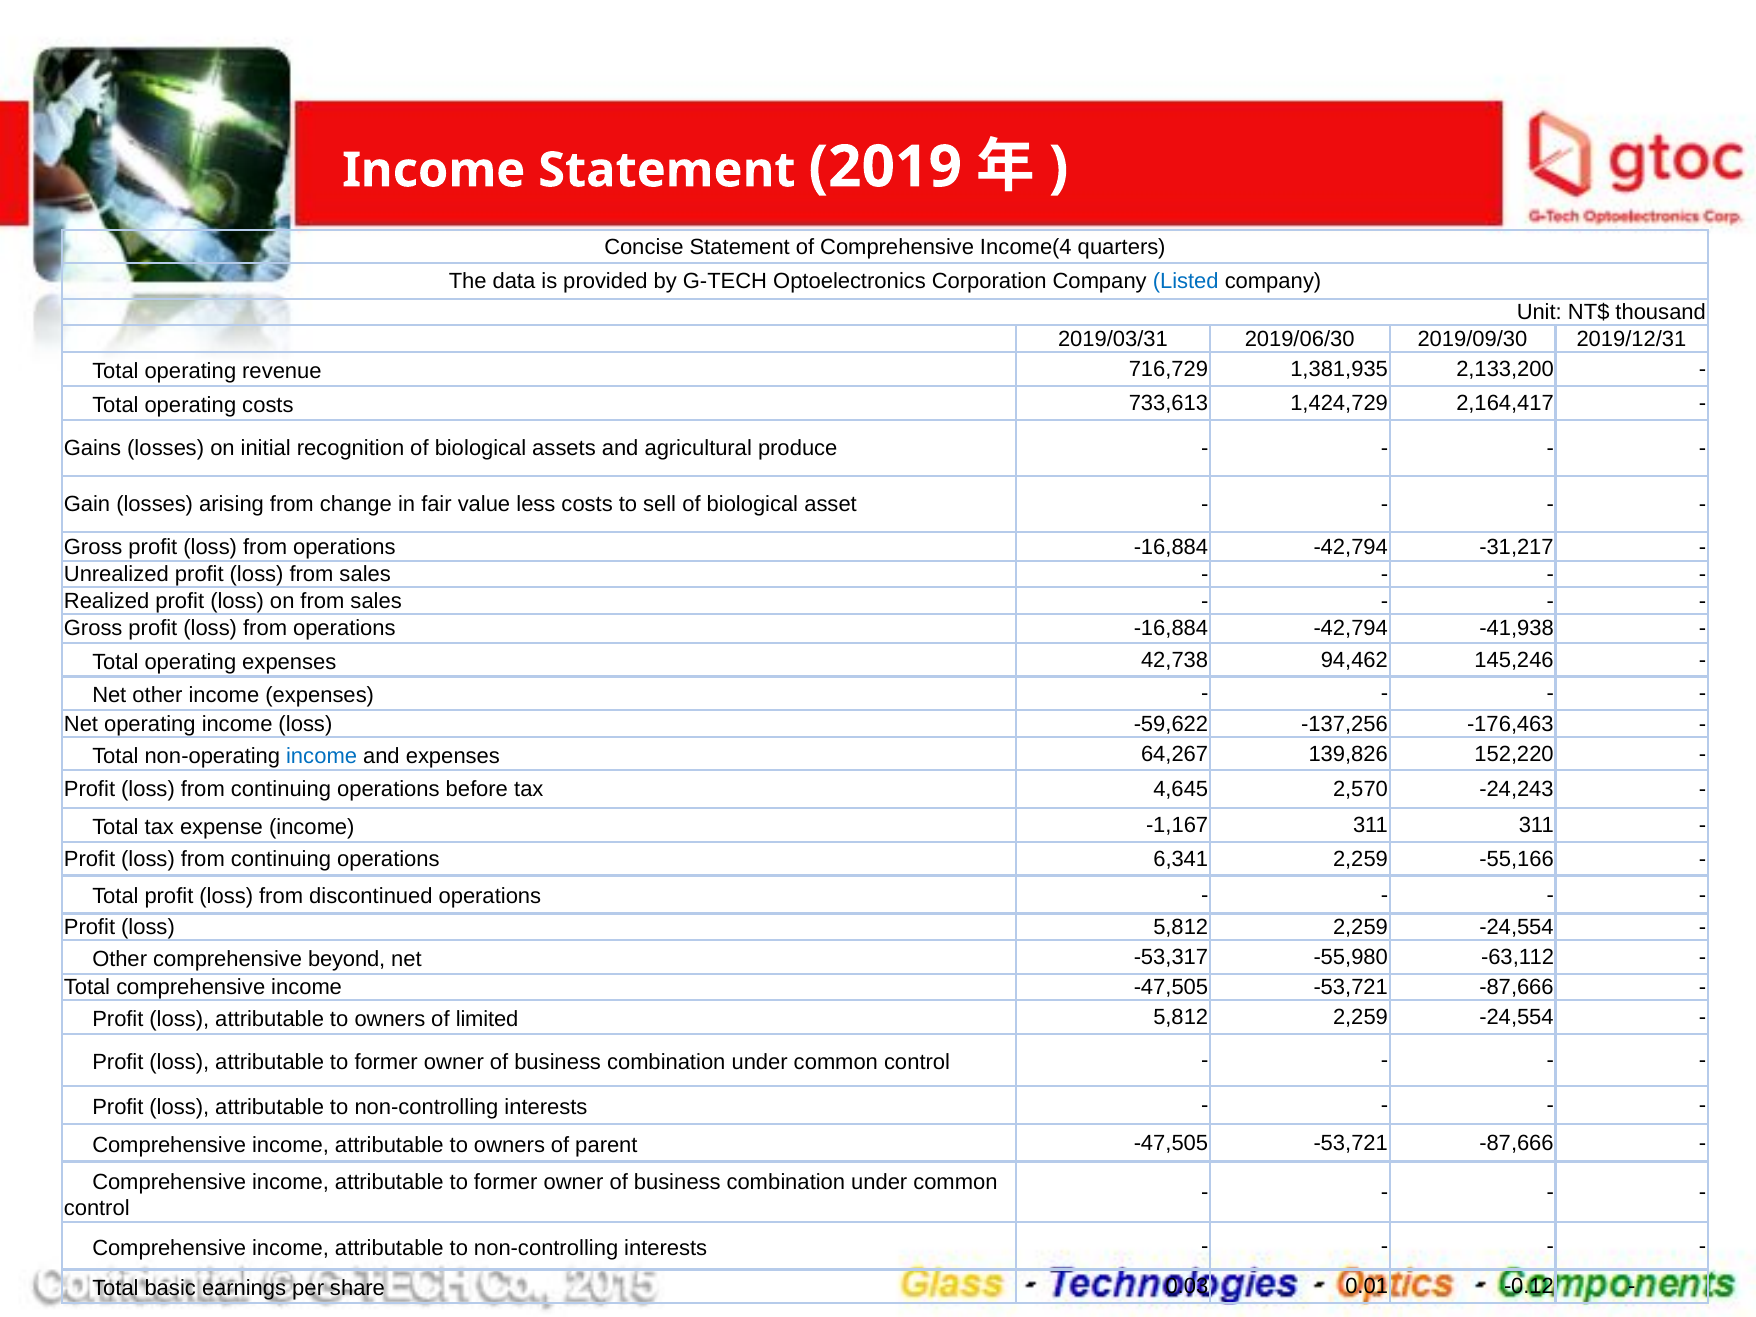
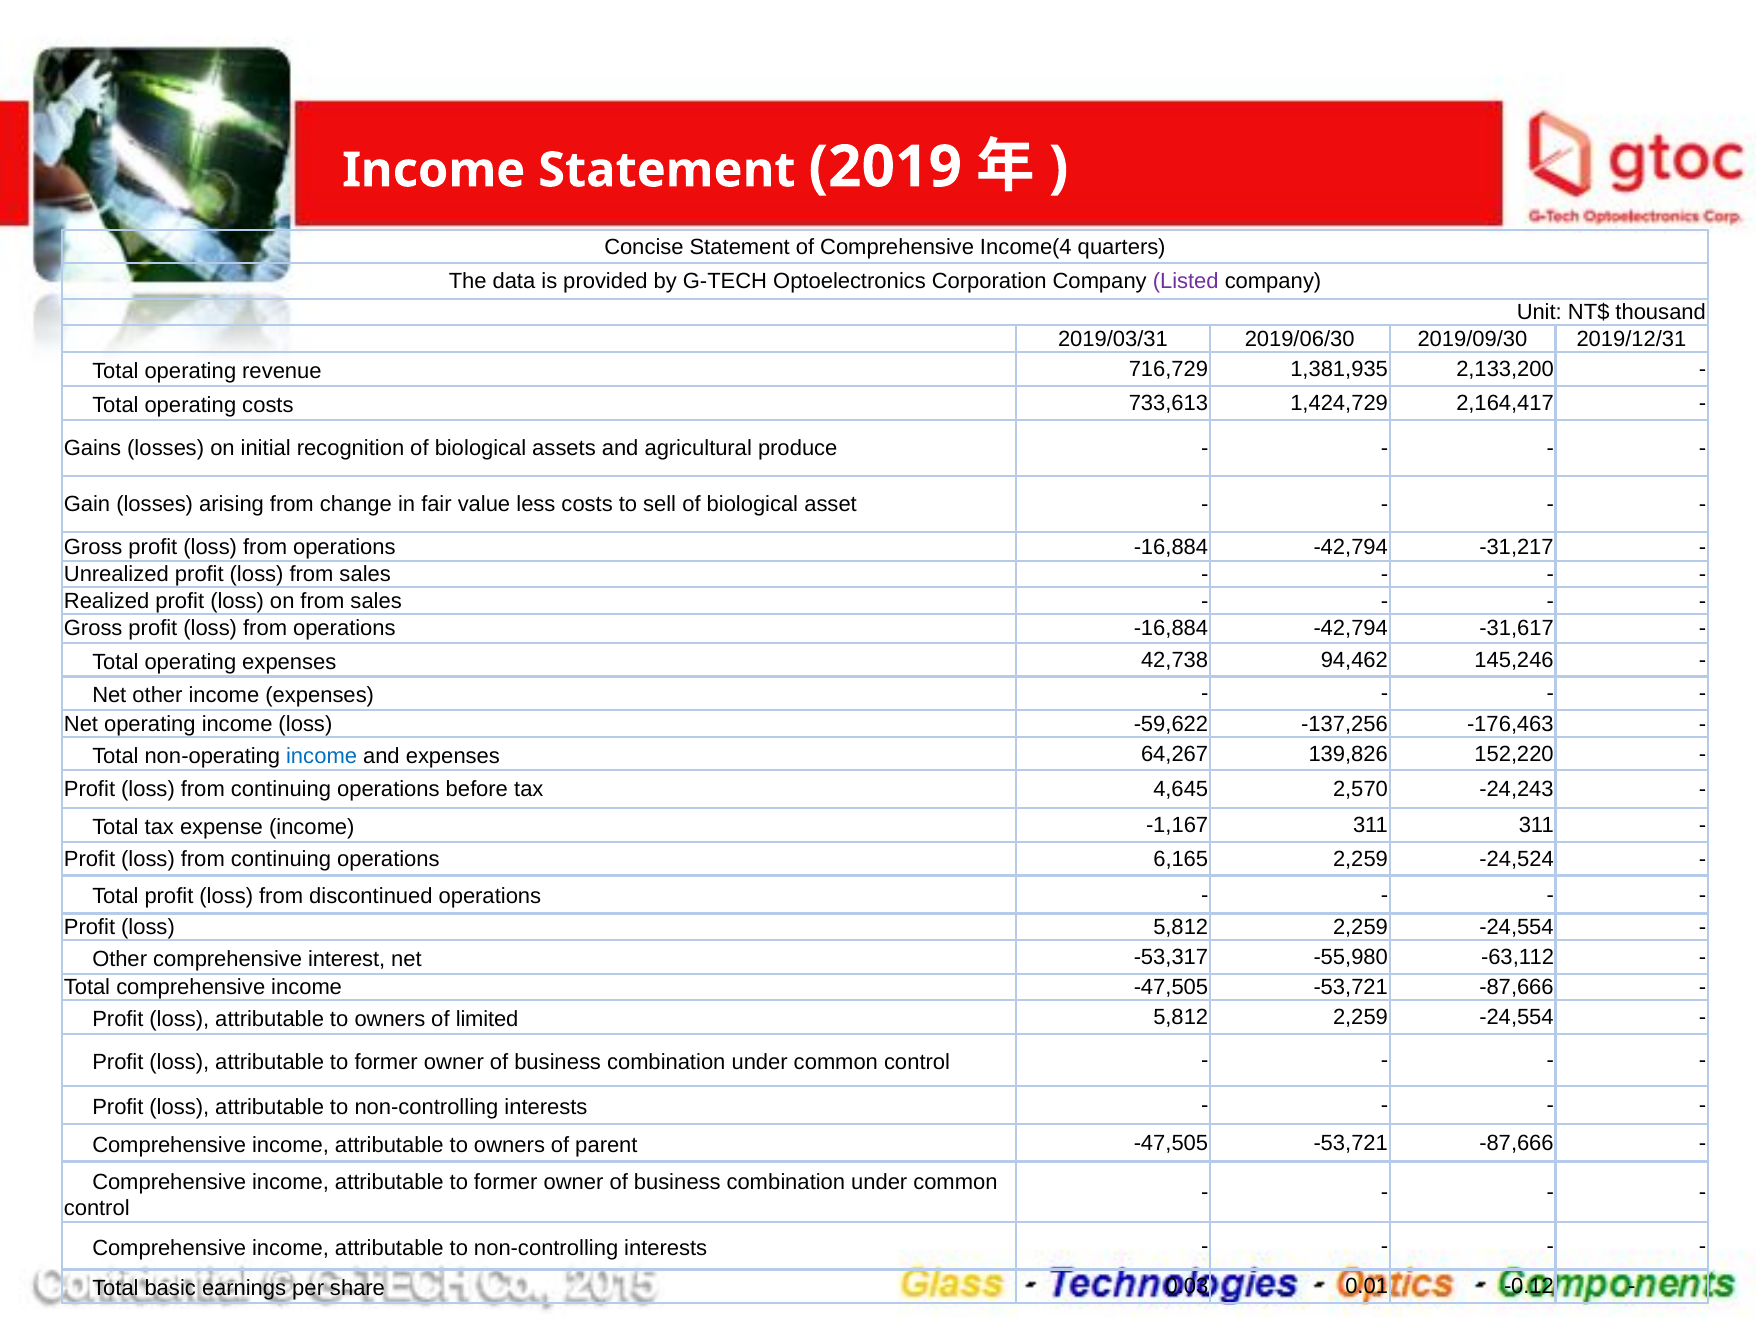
Listed colour: blue -> purple
-41,938: -41,938 -> -31,617
6,341: 6,341 -> 6,165
-55,166: -55,166 -> -24,524
beyond: beyond -> interest
